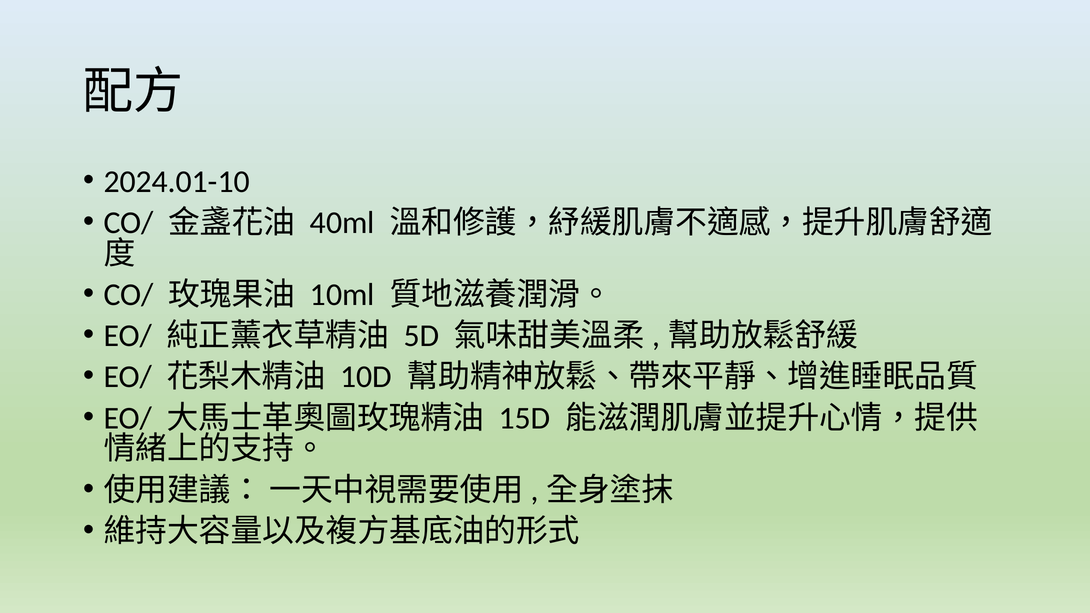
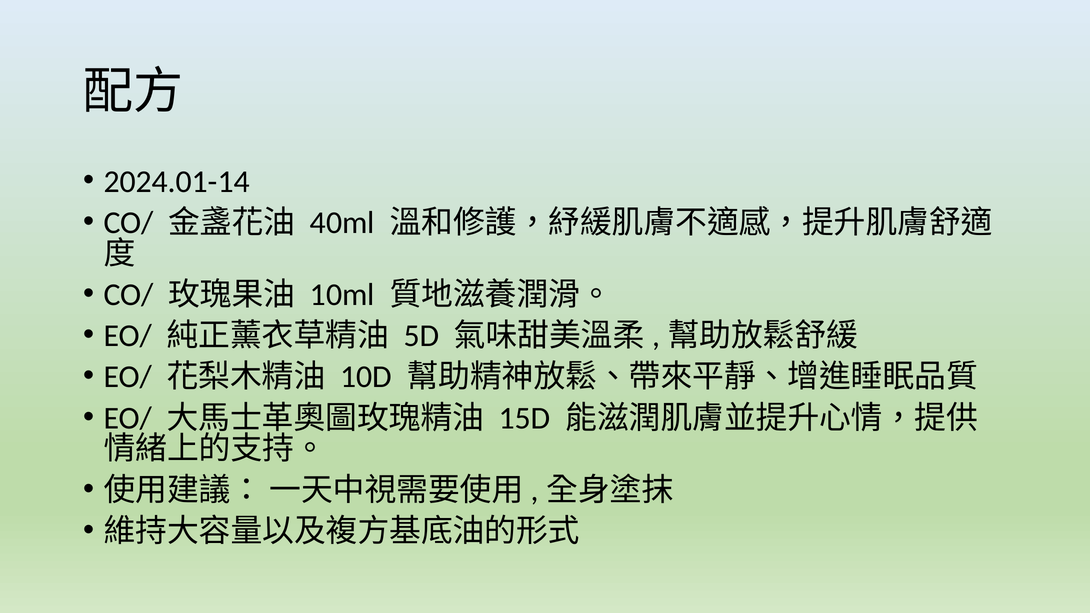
2024.01-10: 2024.01-10 -> 2024.01-14
